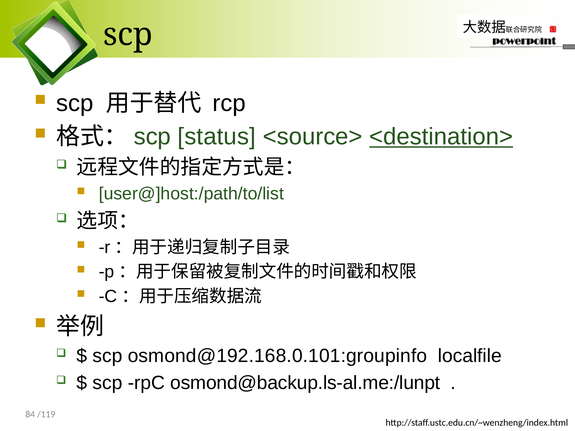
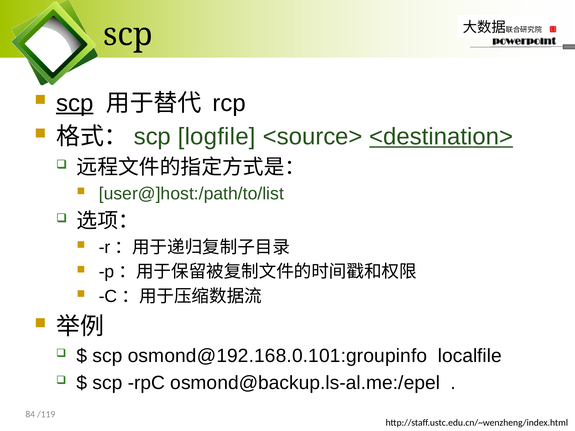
scp at (75, 103) underline: none -> present
status: status -> logfile
osmond@backup.ls-al.me:/lunpt: osmond@backup.ls-al.me:/lunpt -> osmond@backup.ls-al.me:/epel
